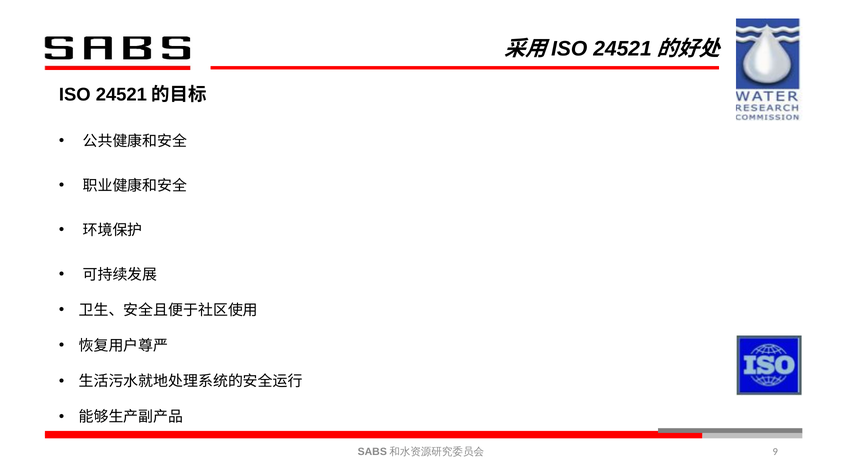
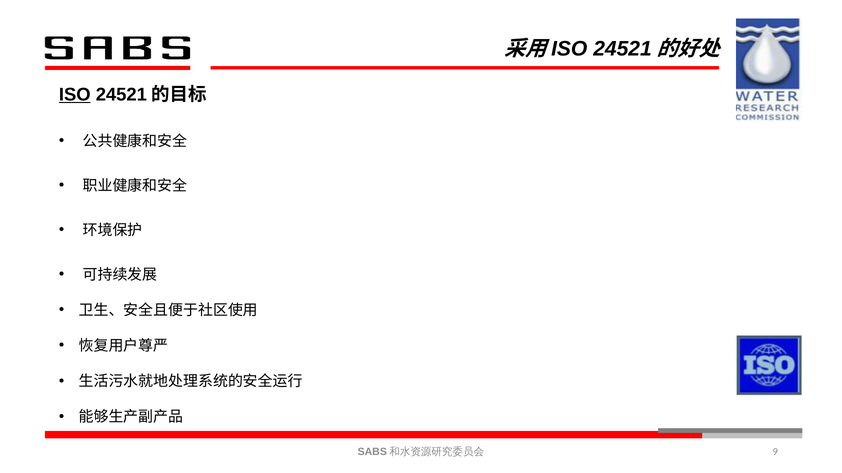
ISO underline: none -> present
